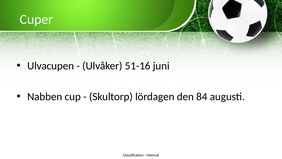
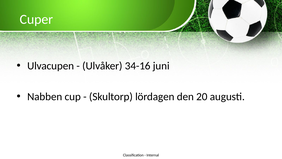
51-16: 51-16 -> 34-16
84: 84 -> 20
